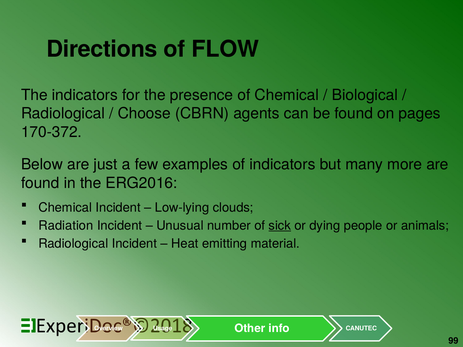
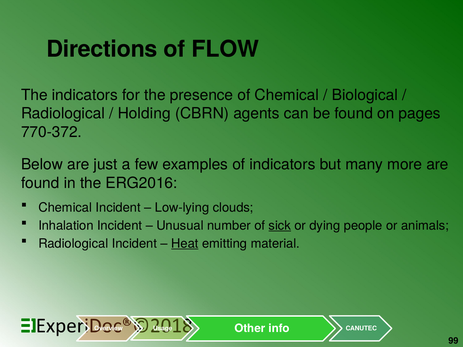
Choose: Choose -> Holding
170-372: 170-372 -> 770-372
Radiation: Radiation -> Inhalation
Heat underline: none -> present
